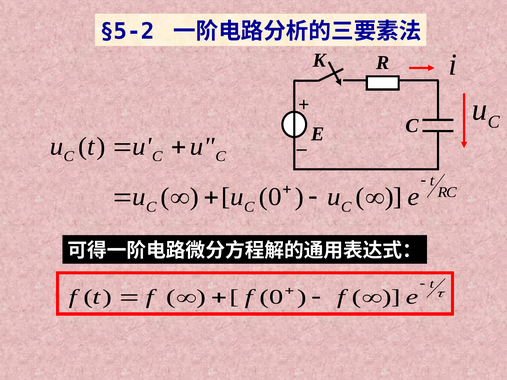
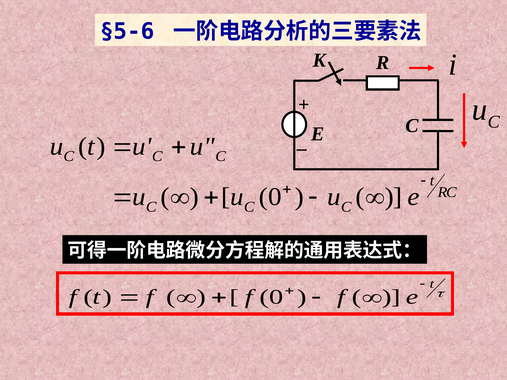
§5-2: §5-2 -> §5-6
